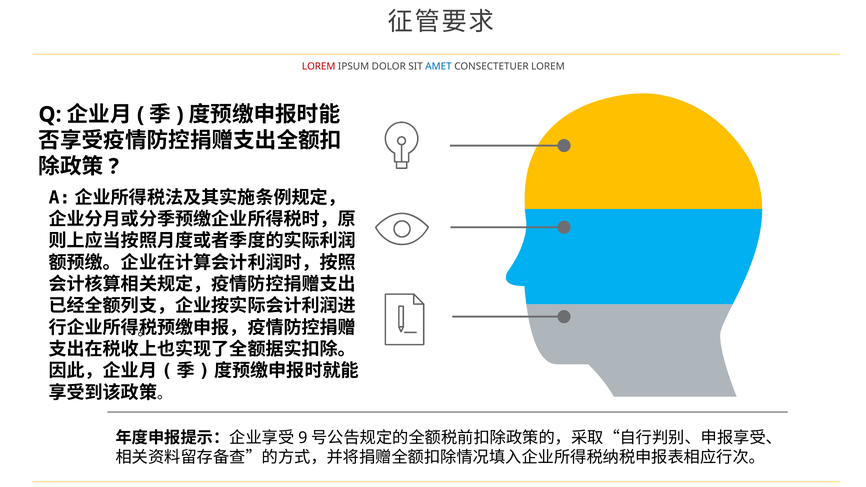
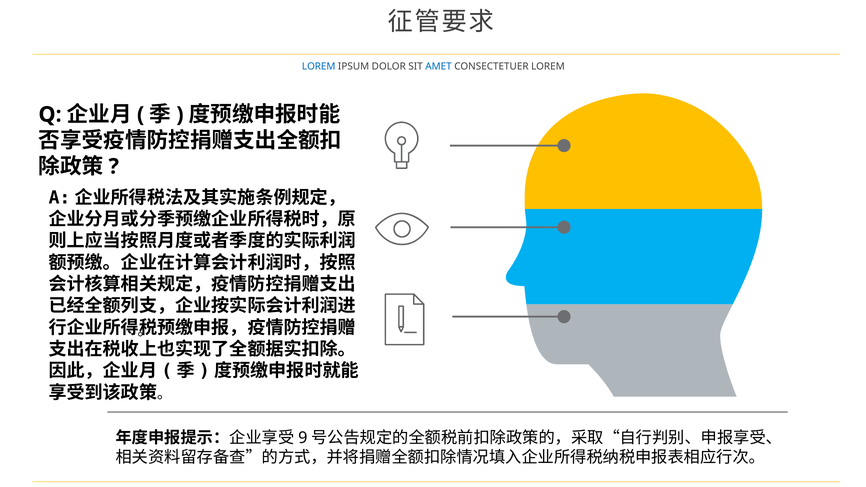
LOREM at (319, 66) colour: red -> blue
